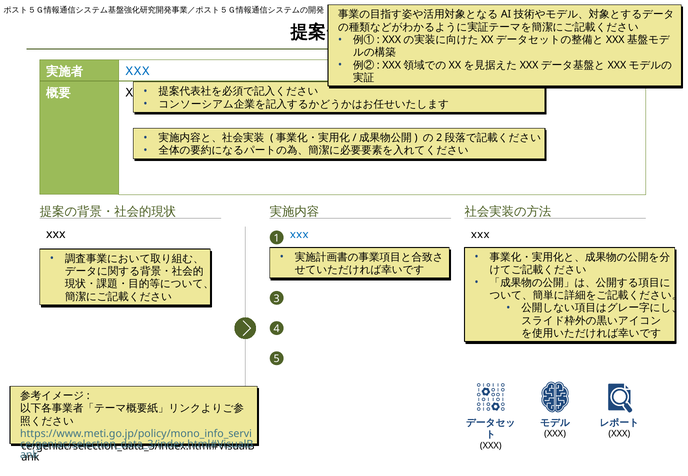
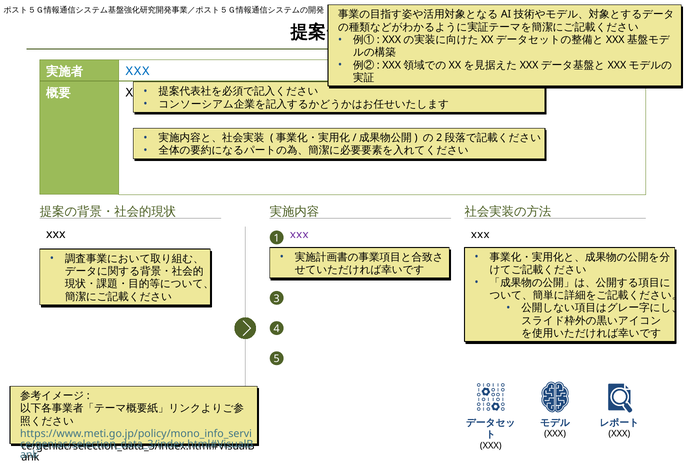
xxx at (299, 235) colour: blue -> purple
